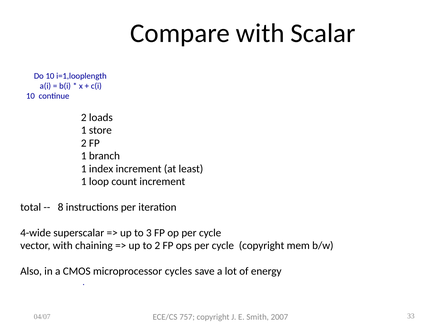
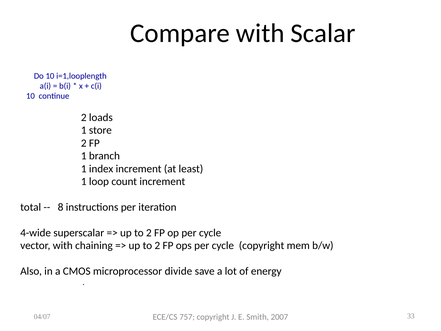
3 at (149, 233): 3 -> 2
cycles: cycles -> divide
